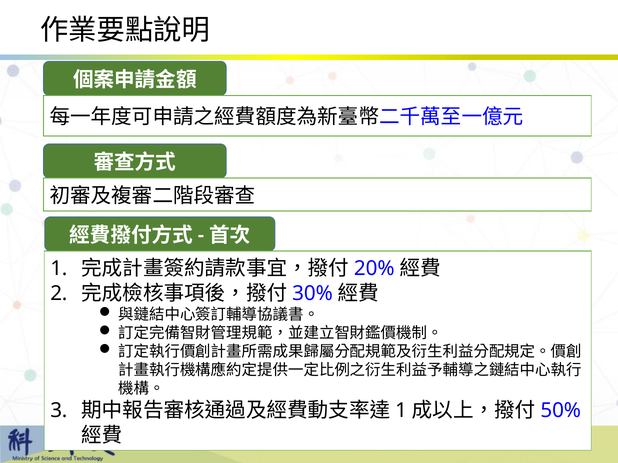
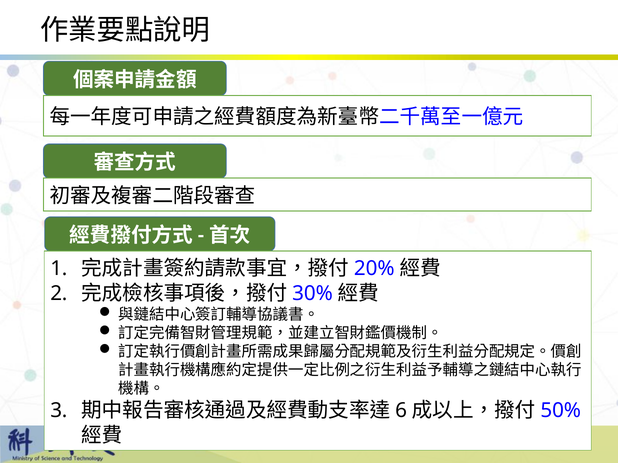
1 at (401, 411): 1 -> 6
